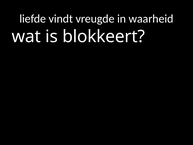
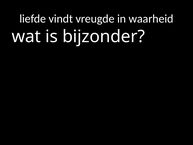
blokkeert: blokkeert -> bijzonder
